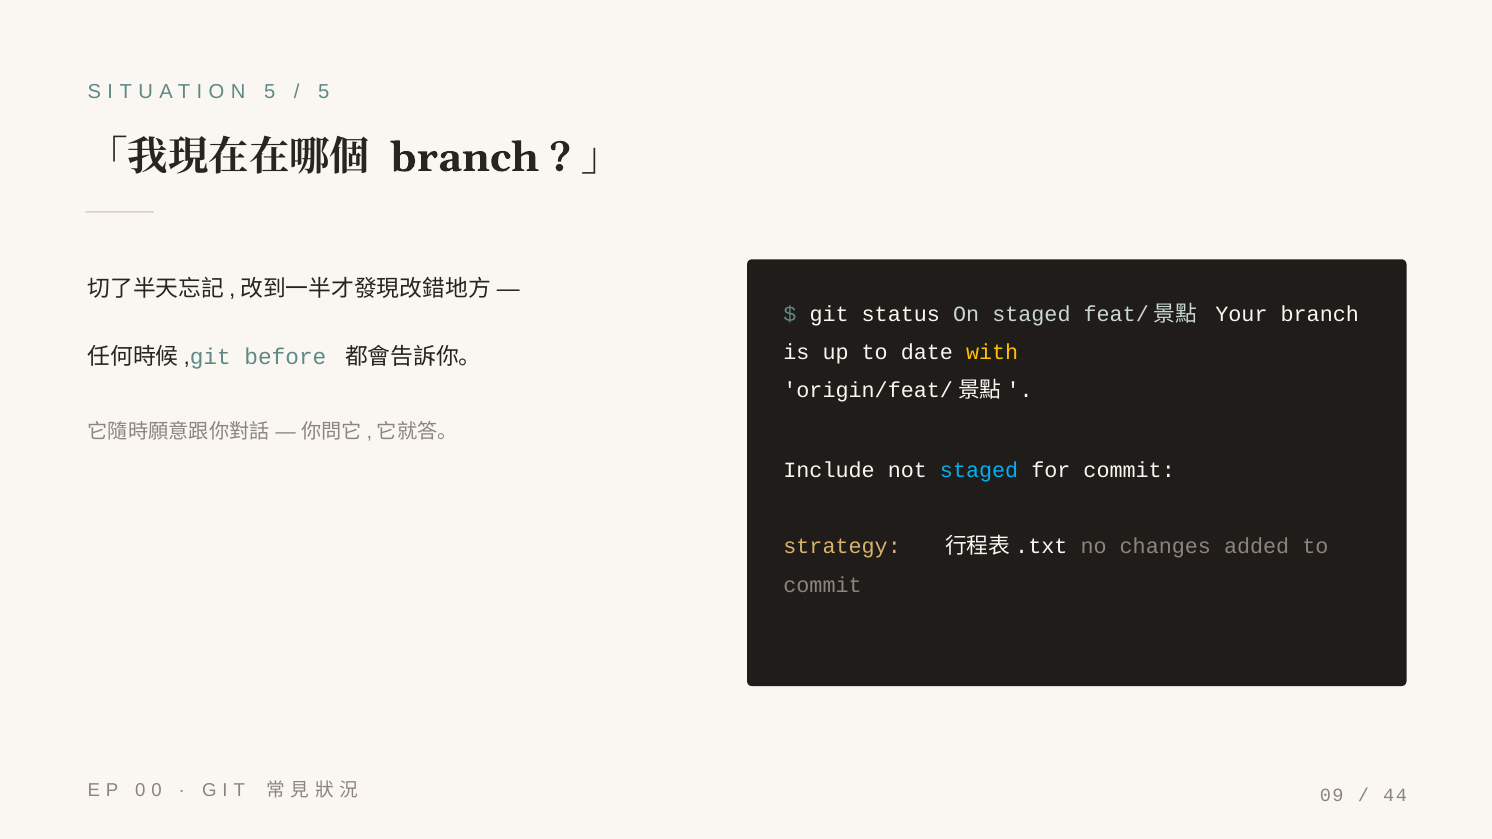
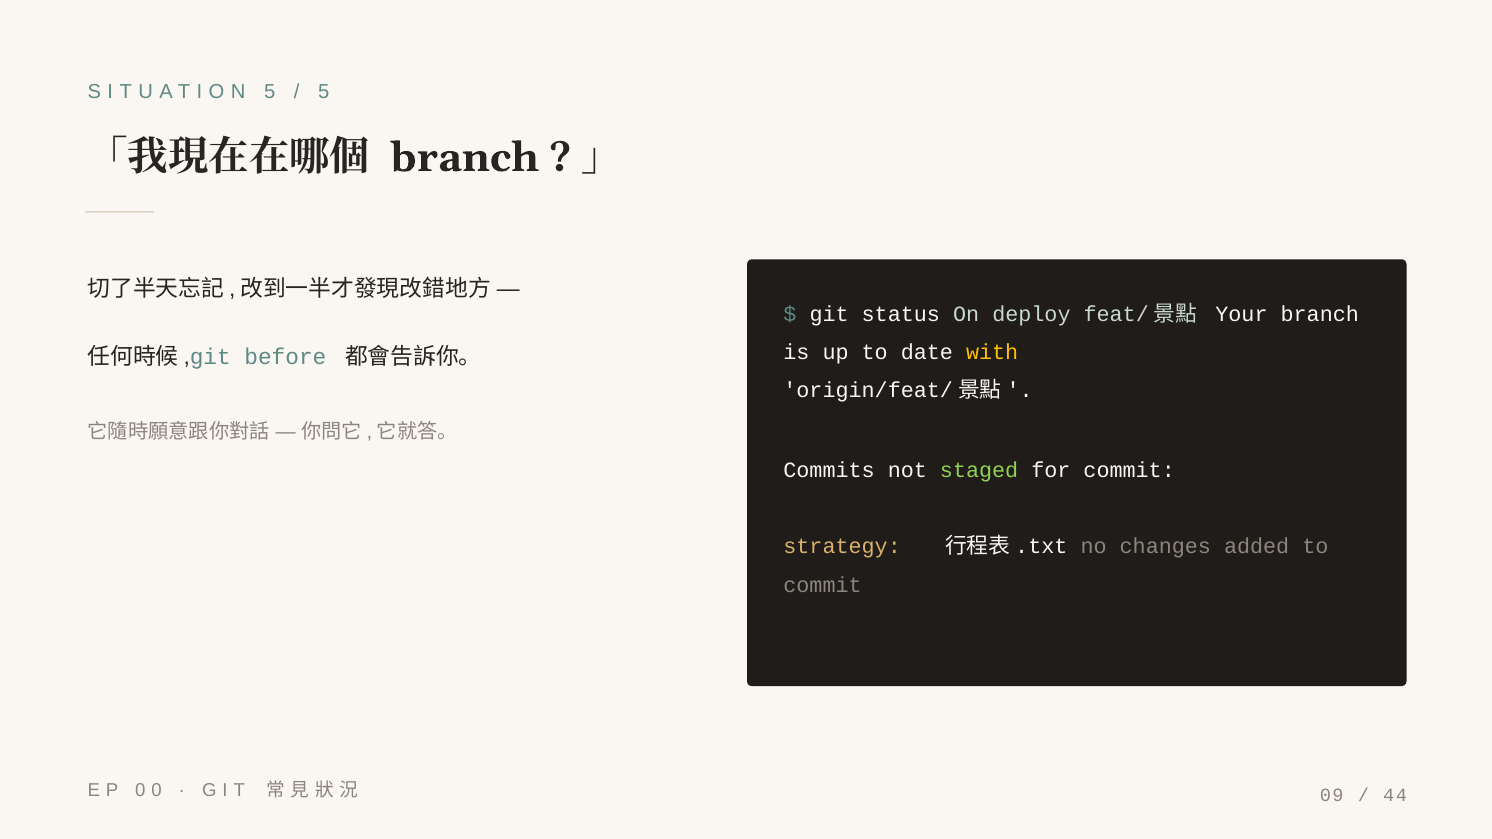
On staged: staged -> deploy
Include: Include -> Commits
staged at (979, 470) colour: light blue -> light green
